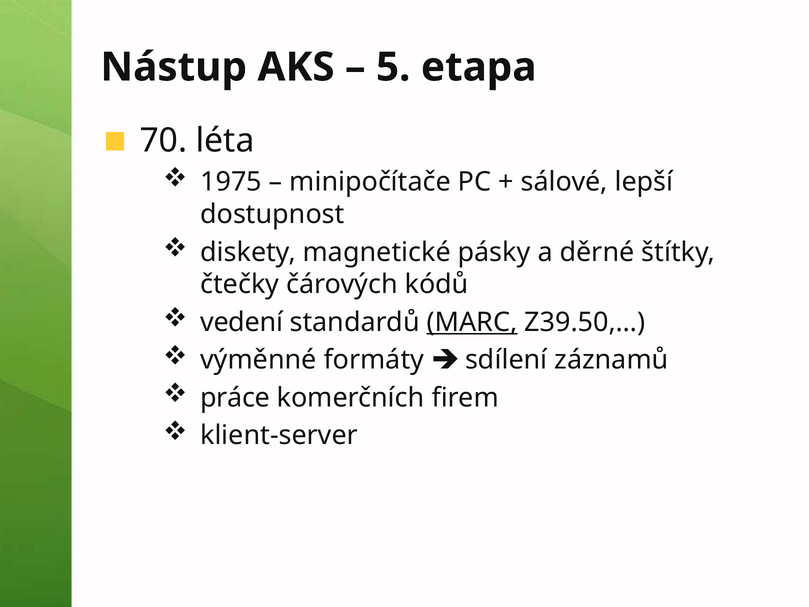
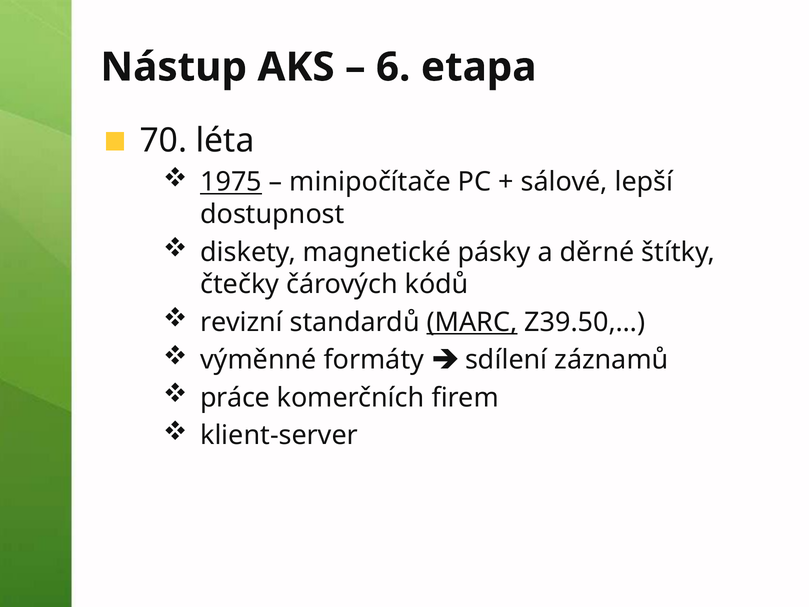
5: 5 -> 6
1975 underline: none -> present
vedení: vedení -> revizní
